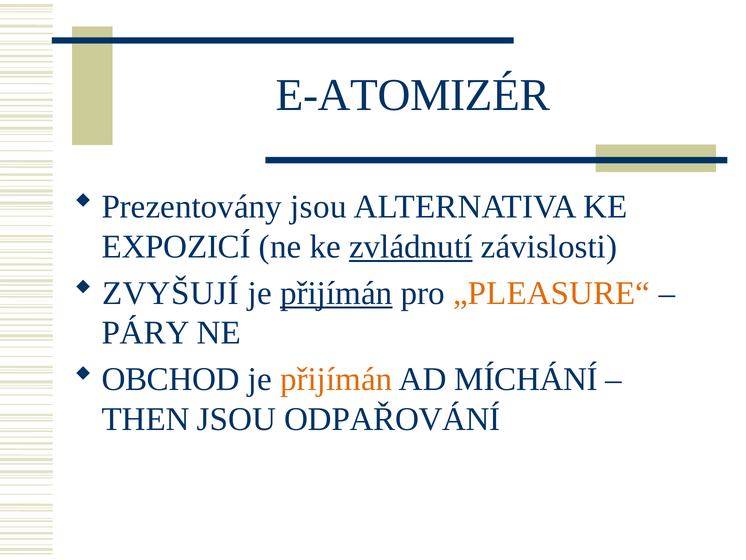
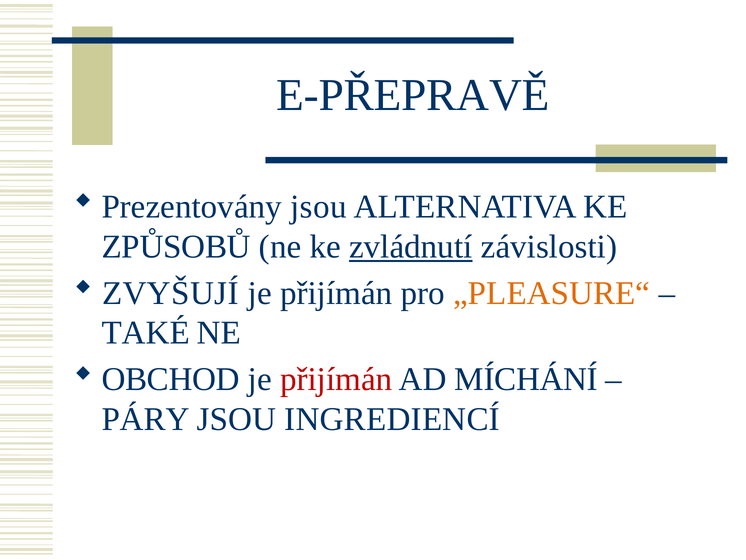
E-ATOMIZÉR: E-ATOMIZÉR -> E-PŘEPRAVĚ
EXPOZICÍ: EXPOZICÍ -> ZPŮSOBŮ
přijímán at (336, 293) underline: present -> none
PÁRY: PÁRY -> TAKÉ
přijímán at (336, 379) colour: orange -> red
THEN: THEN -> PÁRY
ODPAŘOVÁNÍ: ODPAŘOVÁNÍ -> INGREDIENCÍ
